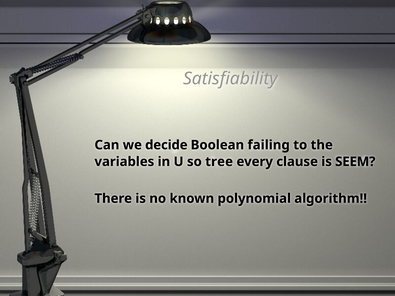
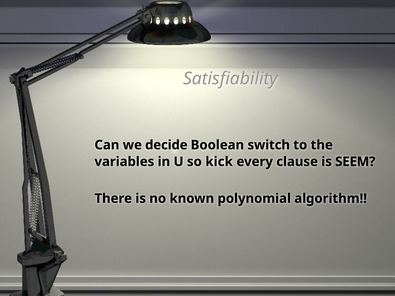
failing: failing -> switch
tree: tree -> kick
